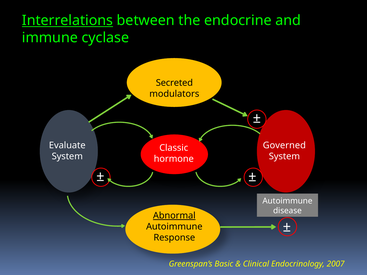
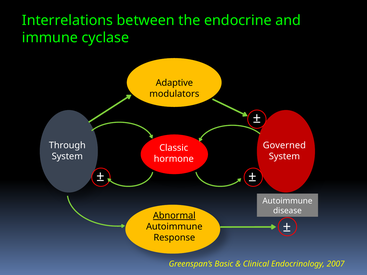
Interrelations underline: present -> none
Secreted: Secreted -> Adaptive
Evaluate: Evaluate -> Through
